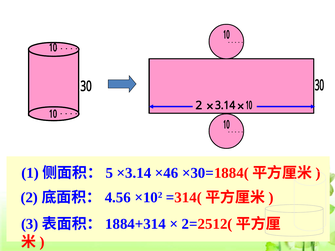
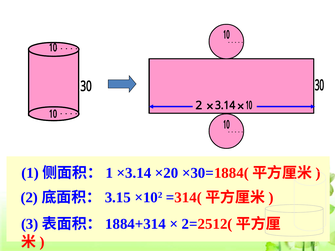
5 at (109, 173): 5 -> 1
×46: ×46 -> ×20
4.56: 4.56 -> 3.15
